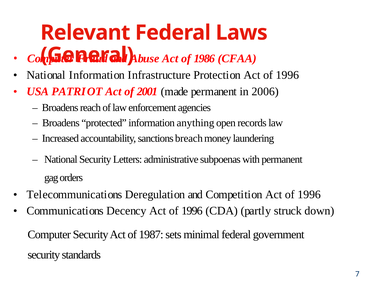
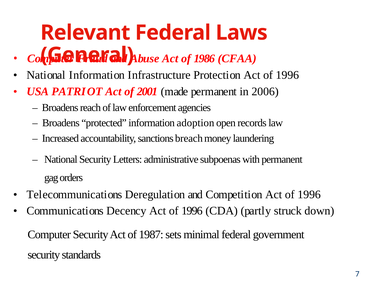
anything: anything -> adoption
